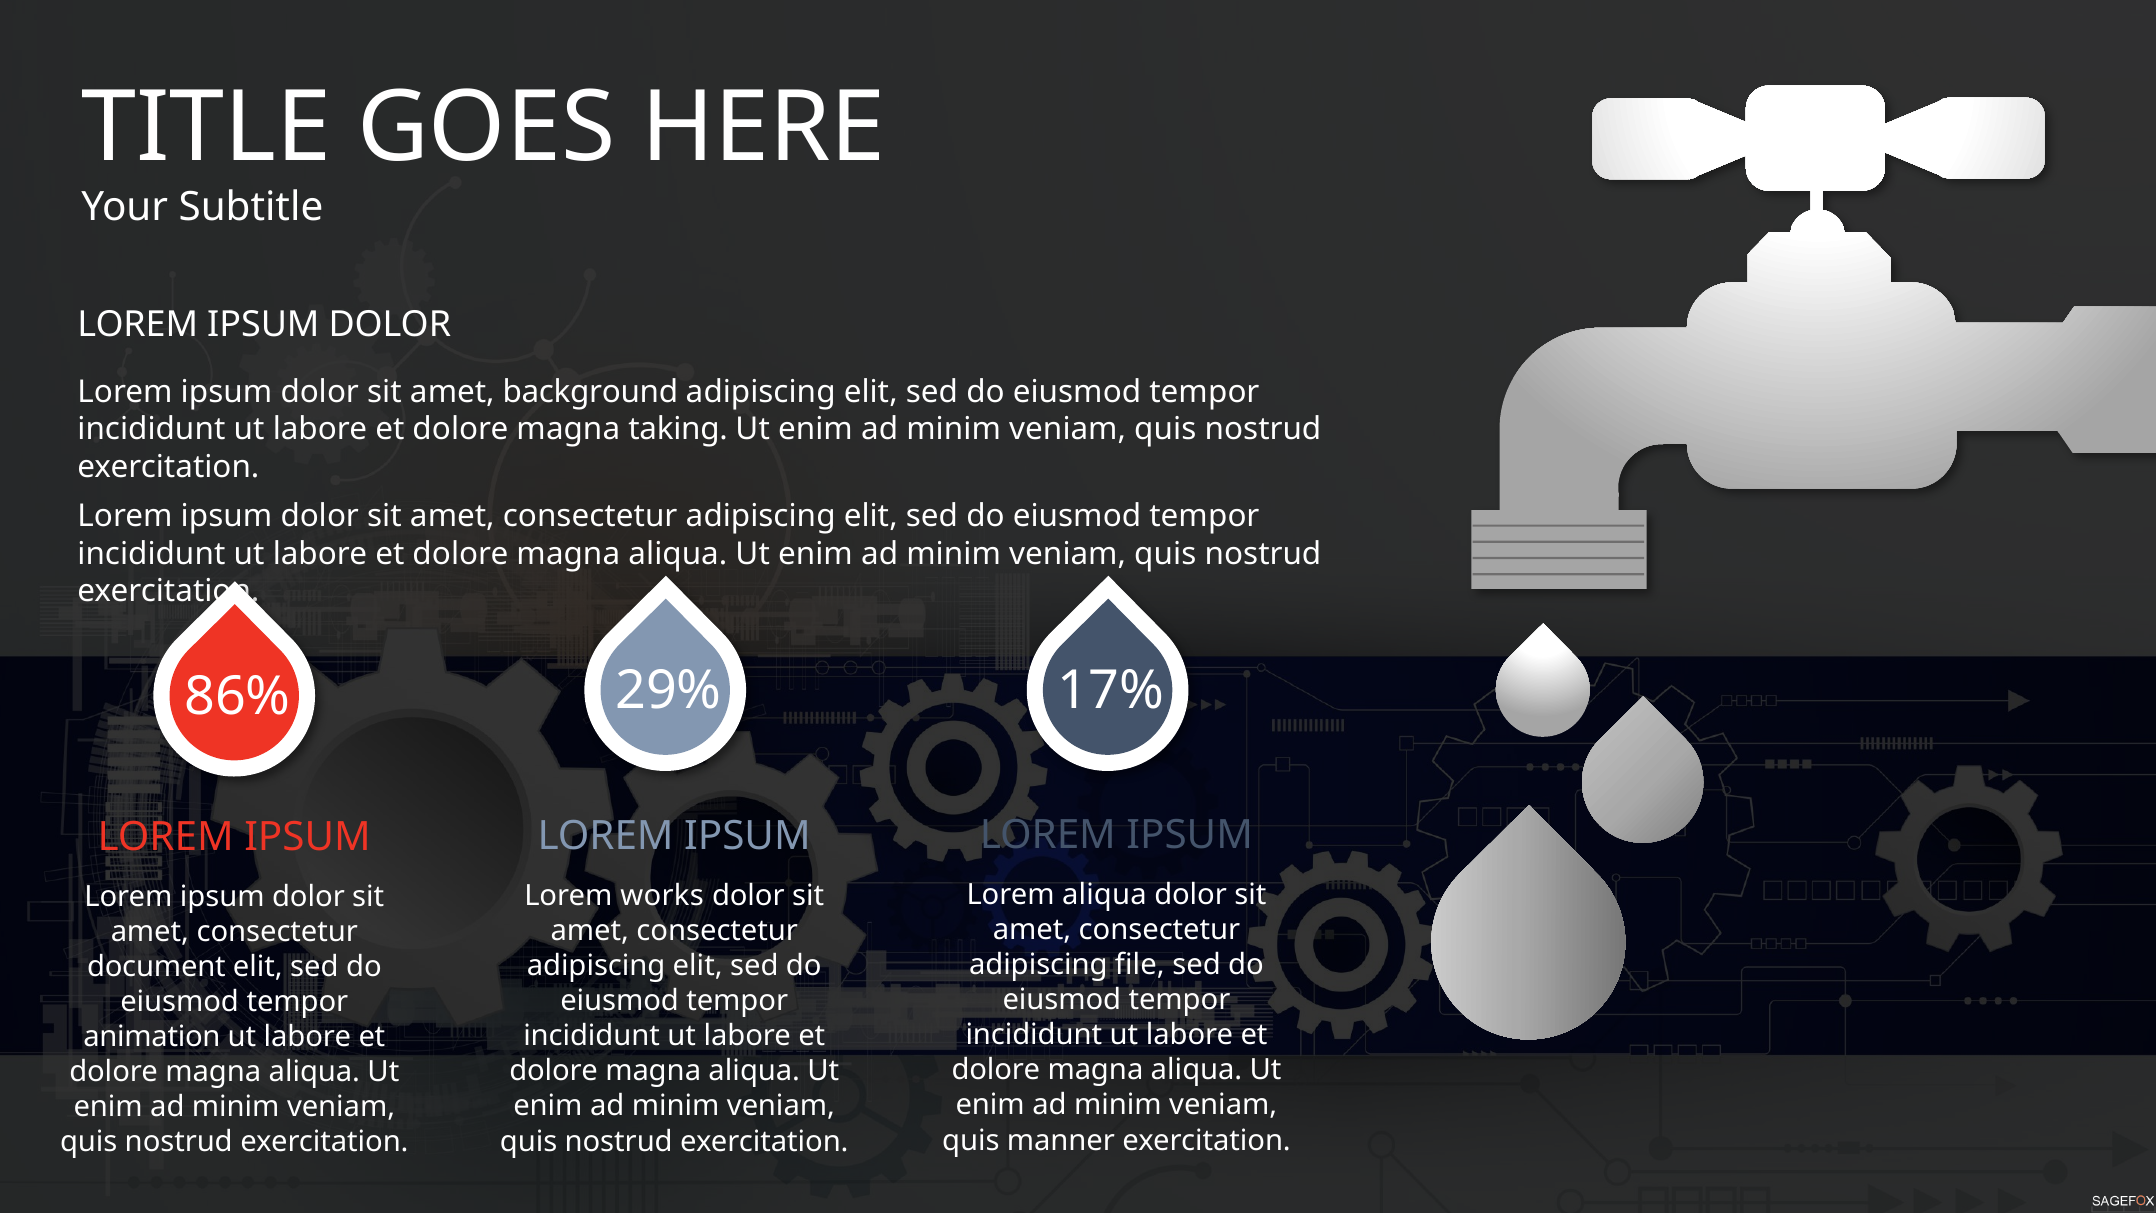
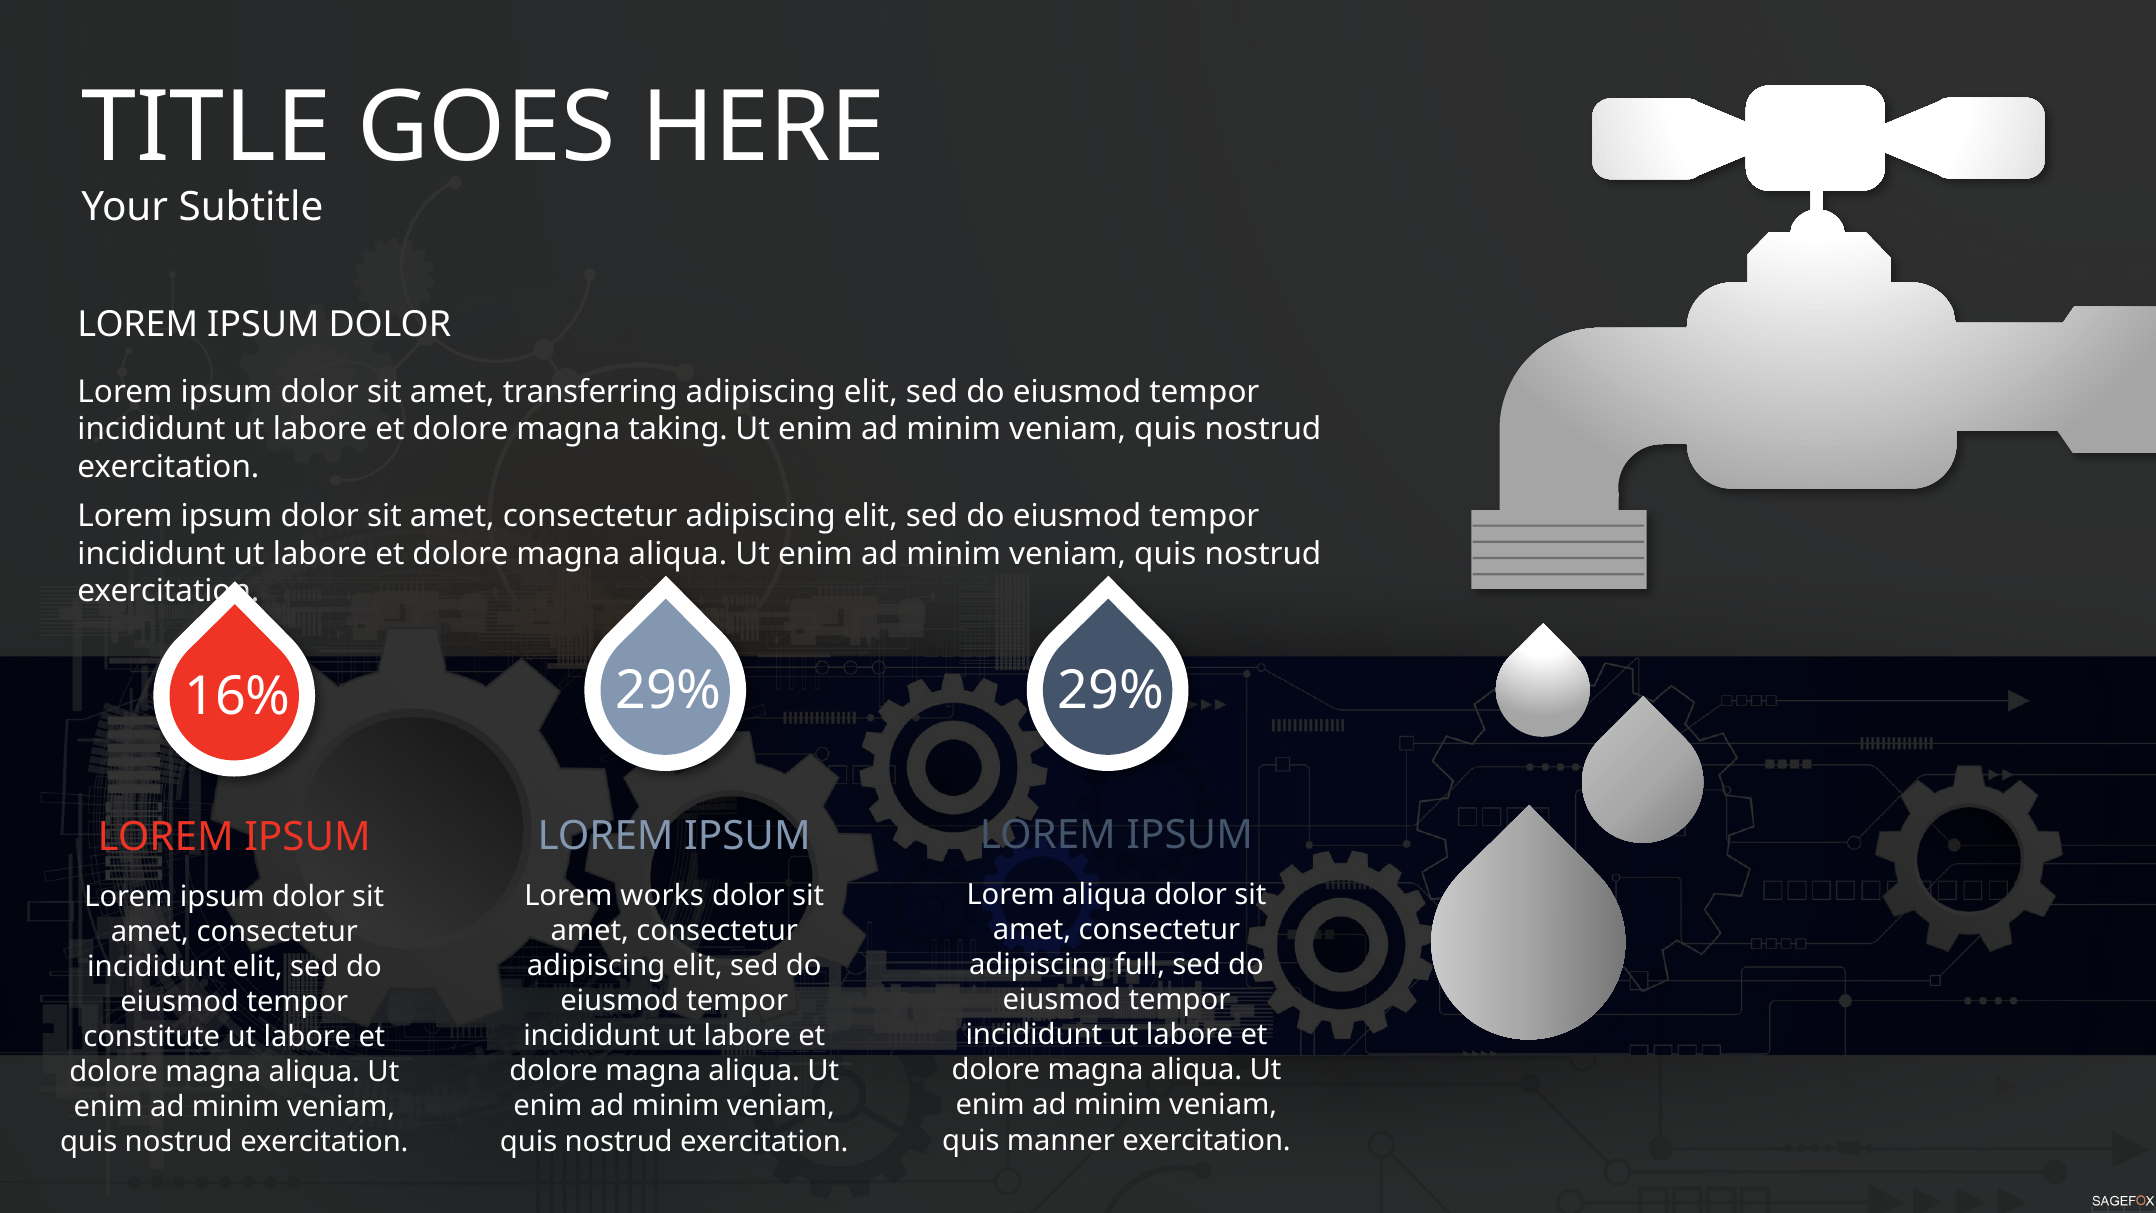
background: background -> transferring
86%: 86% -> 16%
29% 17%: 17% -> 29%
file: file -> full
document at (156, 967): document -> incididunt
animation: animation -> constitute
